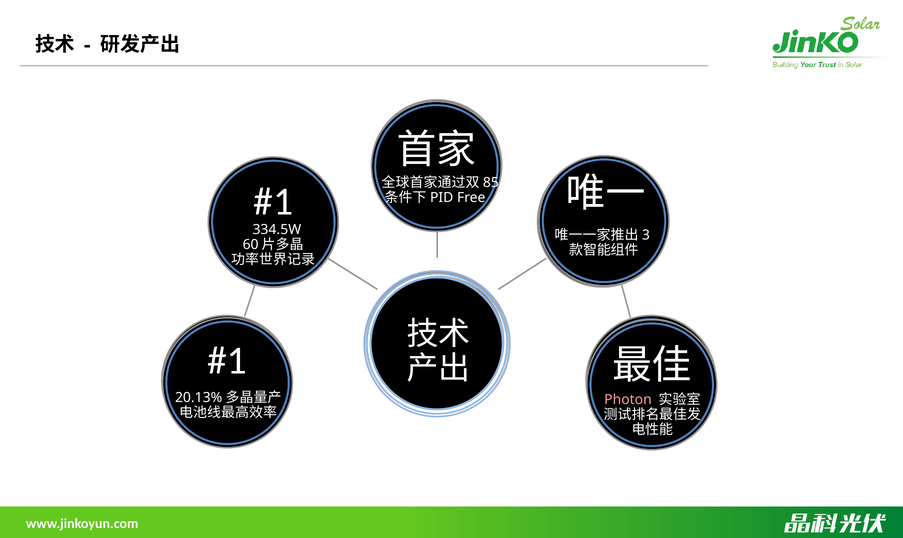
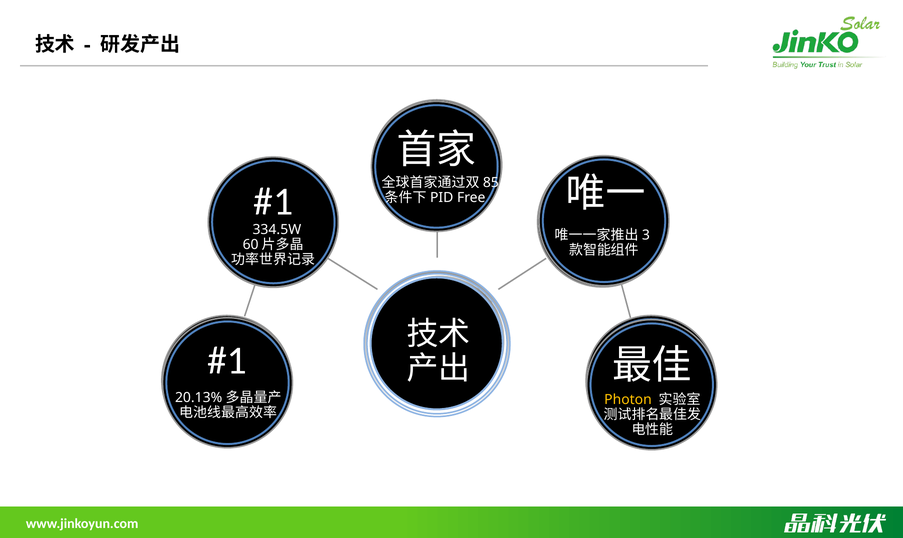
Photon colour: pink -> yellow
